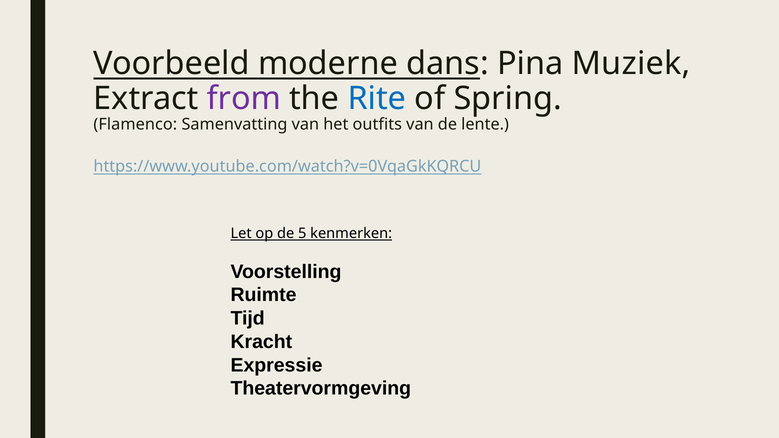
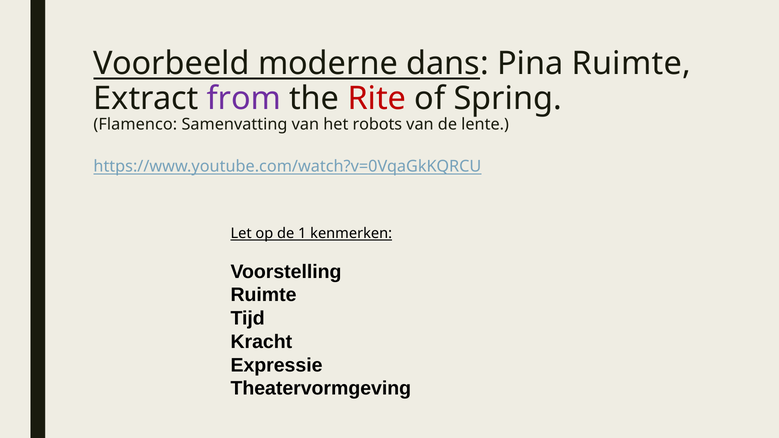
Pina Muziek: Muziek -> Ruimte
Rite colour: blue -> red
outfits: outfits -> robots
5: 5 -> 1
